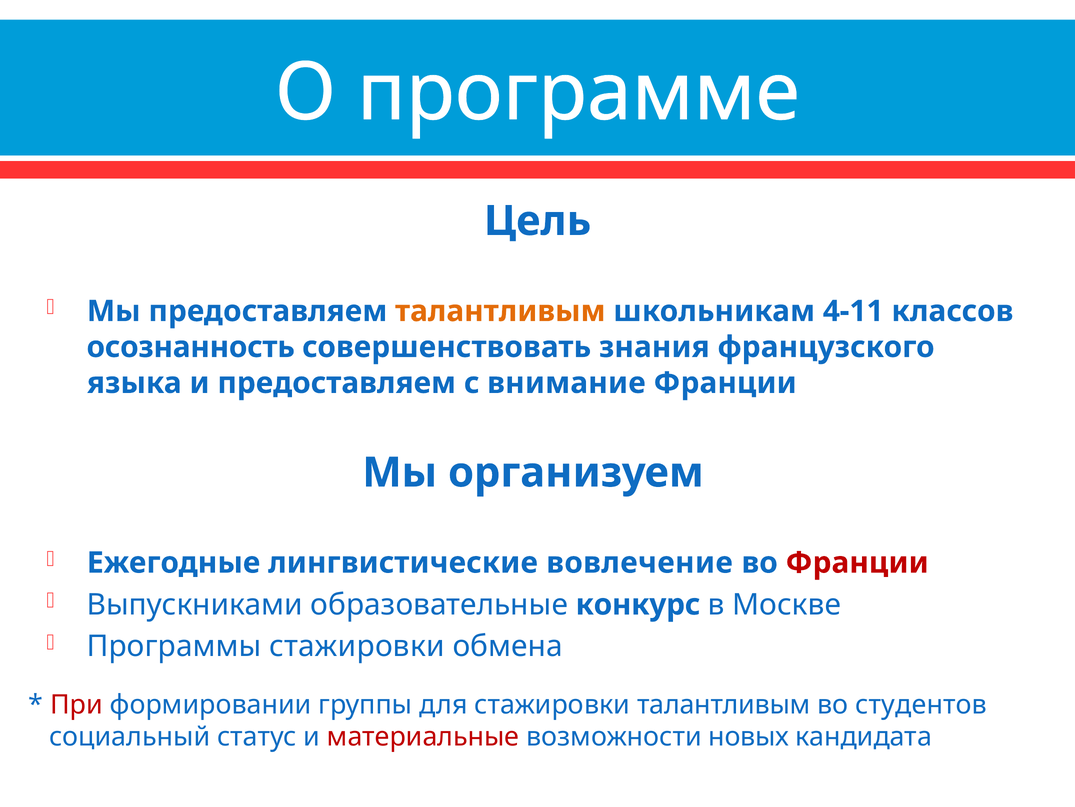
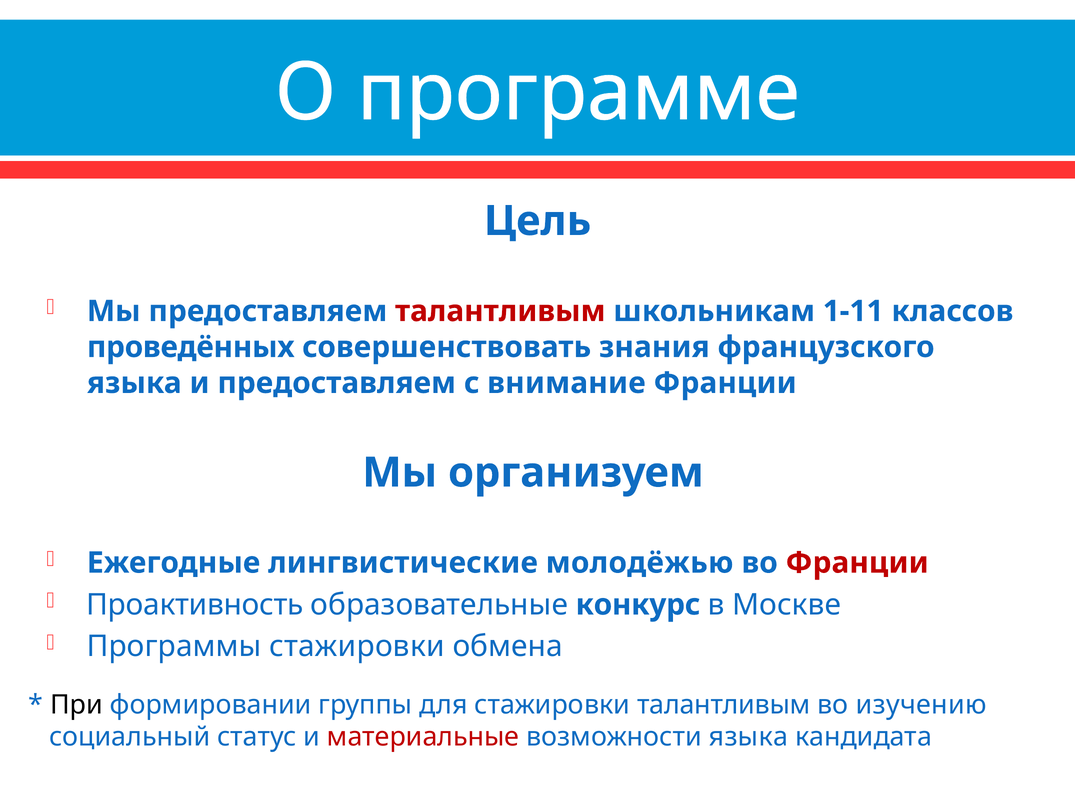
талантливым at (500, 311) colour: orange -> red
4-11: 4-11 -> 1-11
осознанность: осознанность -> проведённых
вовлечение: вовлечение -> молодёжью
Выпускниками: Выпускниками -> Проактивность
При colour: red -> black
студентов: студентов -> изучению
возможности новых: новых -> языка
